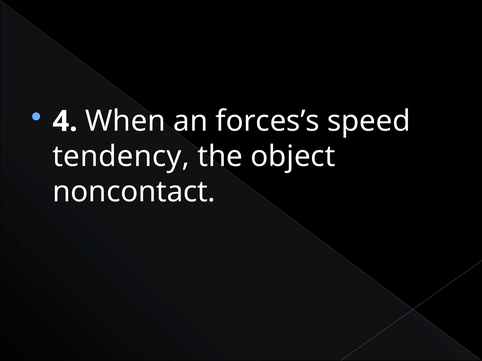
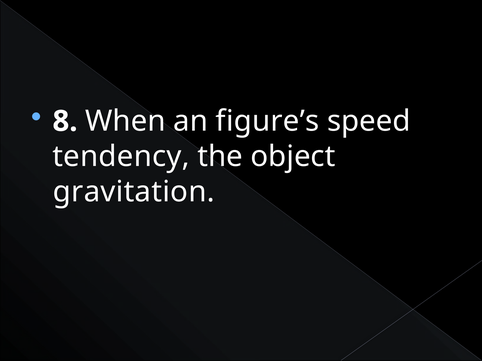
4: 4 -> 8
forces’s: forces’s -> figure’s
noncontact: noncontact -> gravitation
